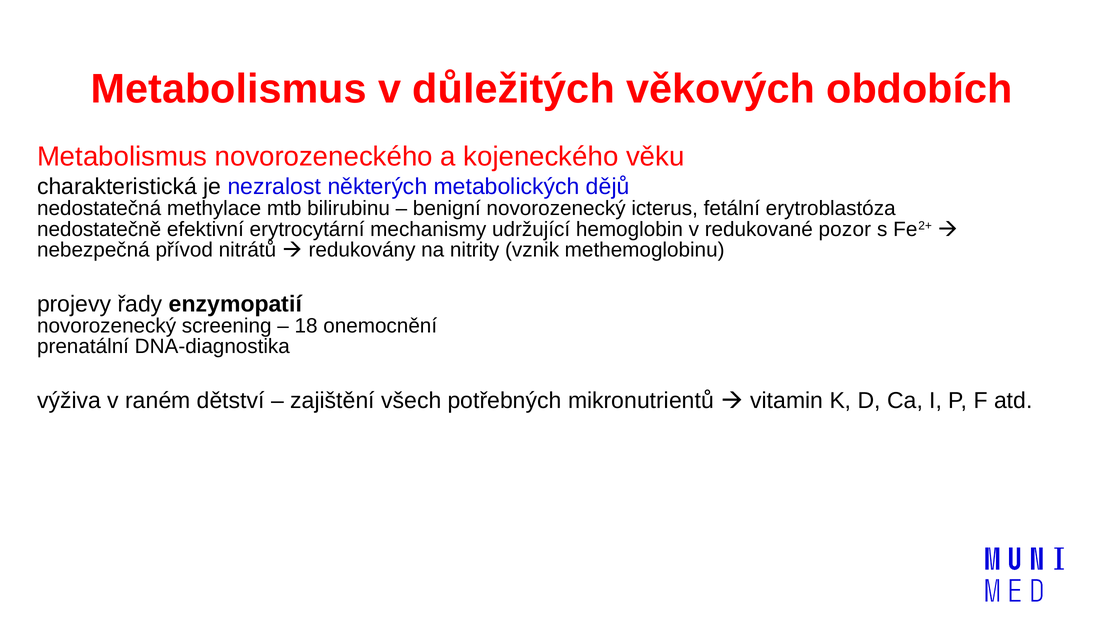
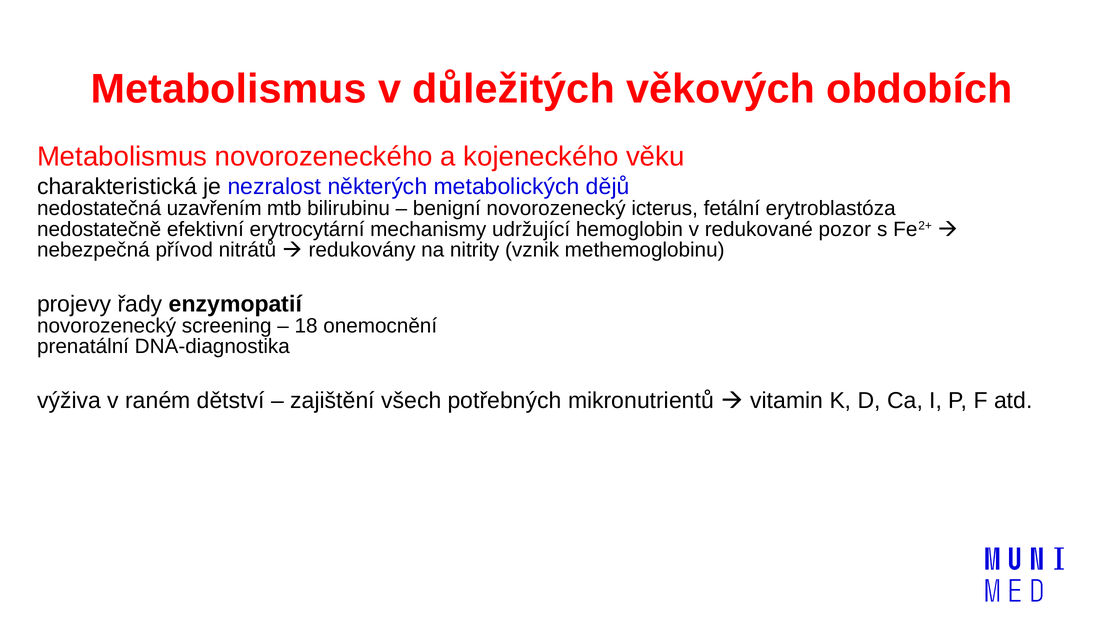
methylace: methylace -> uzavřením
